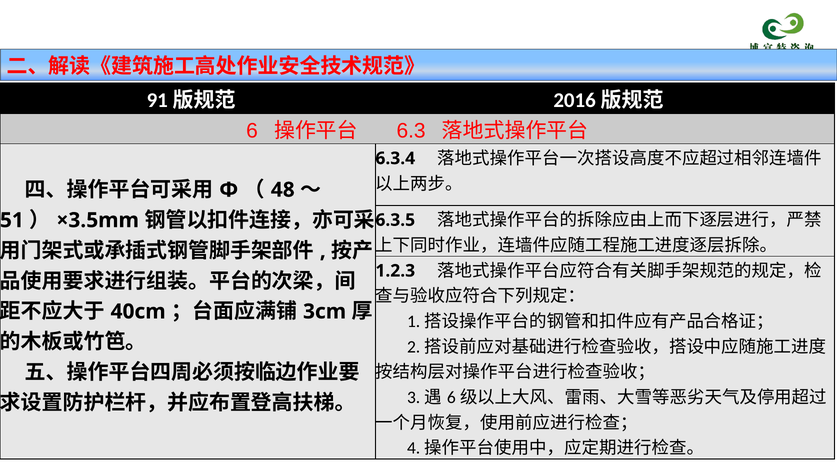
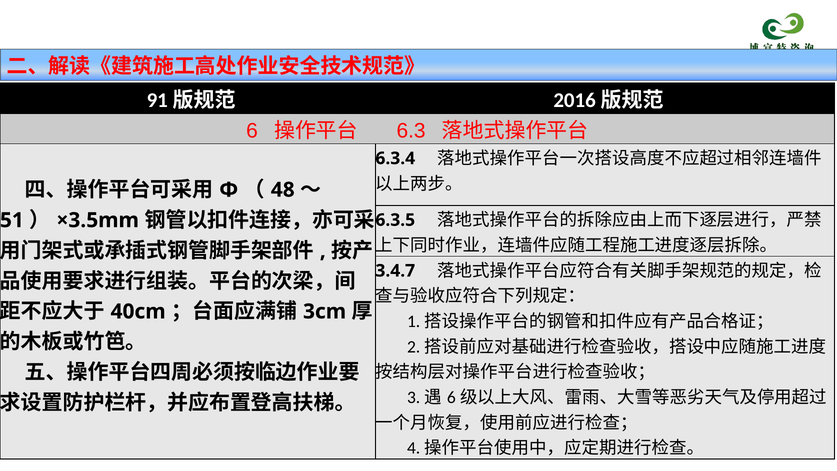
1.2.3: 1.2.3 -> 3.4.7
